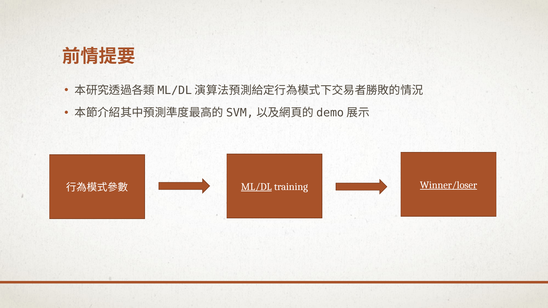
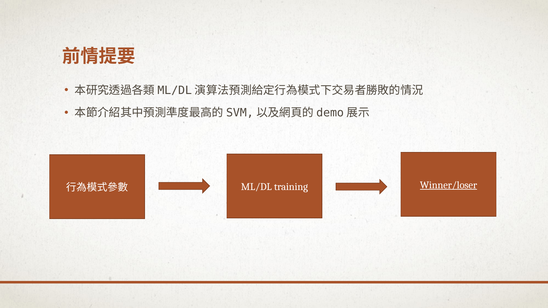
ML/DL underline: present -> none
